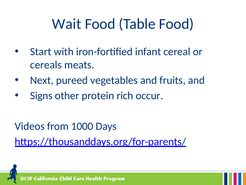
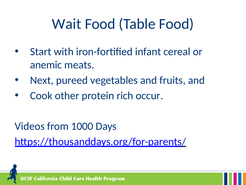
cereals: cereals -> anemic
Signs: Signs -> Cook
